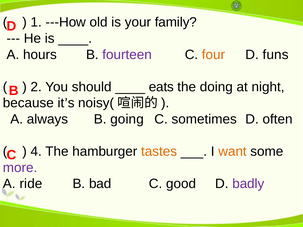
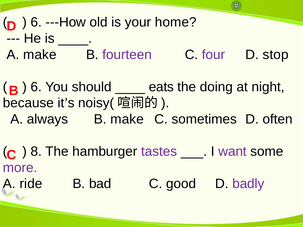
1 at (36, 22): 1 -> 6
family: family -> home
A hours: hours -> make
four colour: orange -> purple
funs: funs -> stop
2 at (36, 87): 2 -> 6
B going: going -> make
4: 4 -> 8
tastes colour: orange -> purple
want colour: orange -> purple
